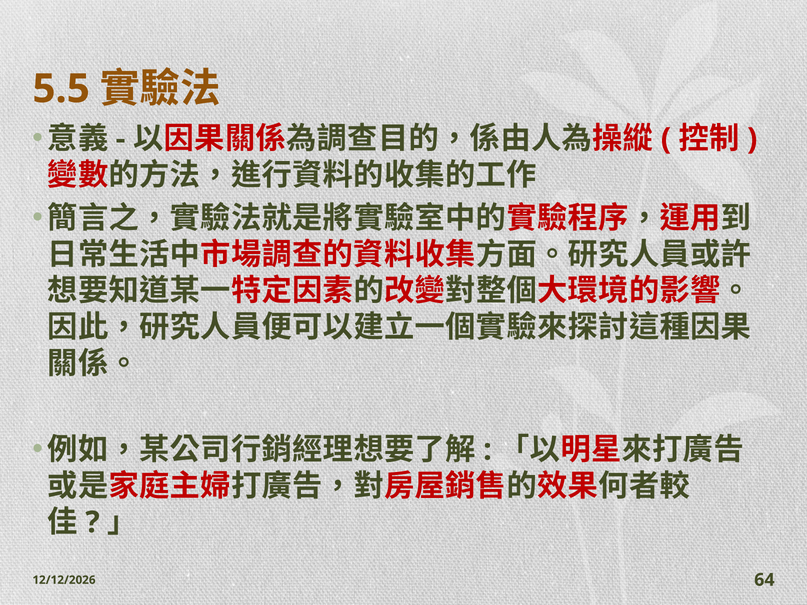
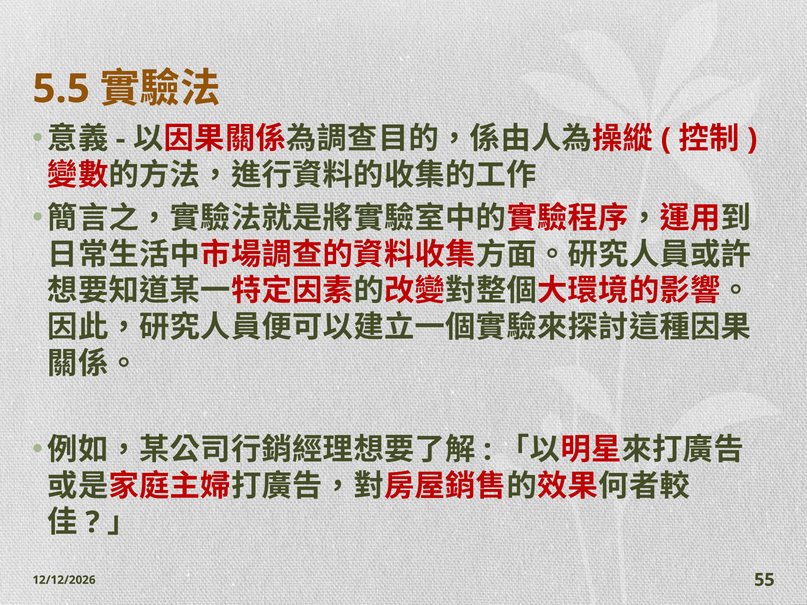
64: 64 -> 55
